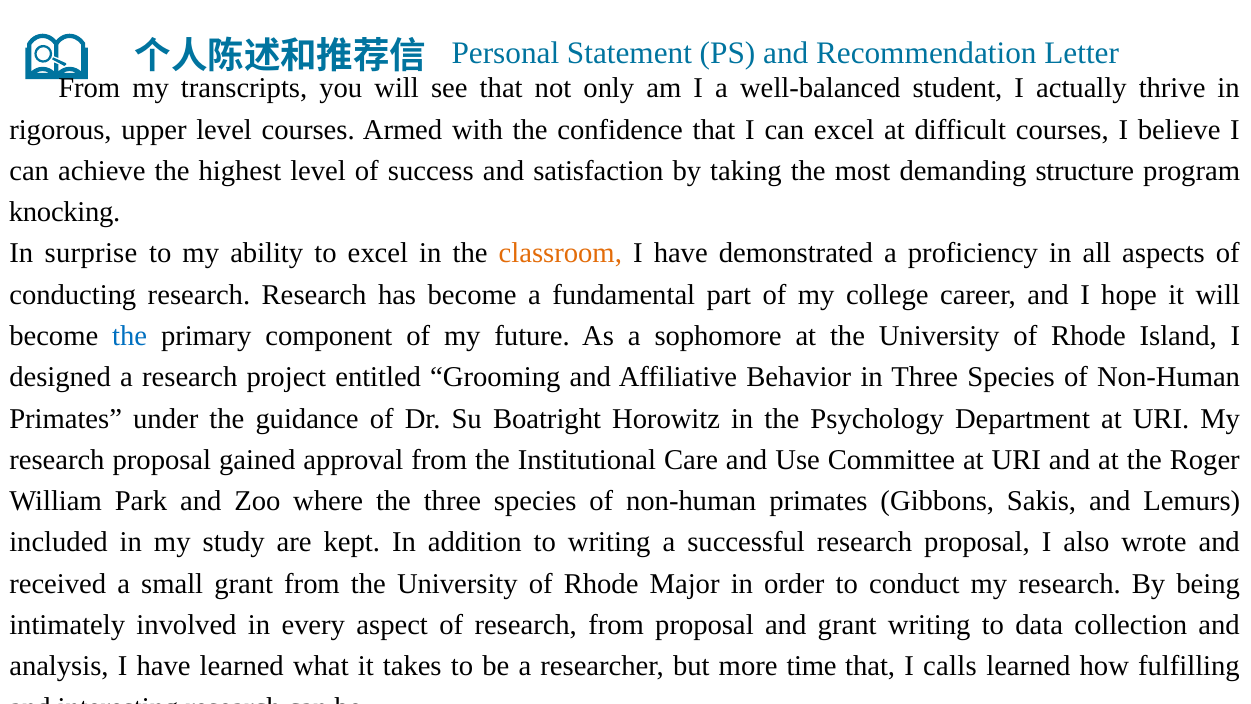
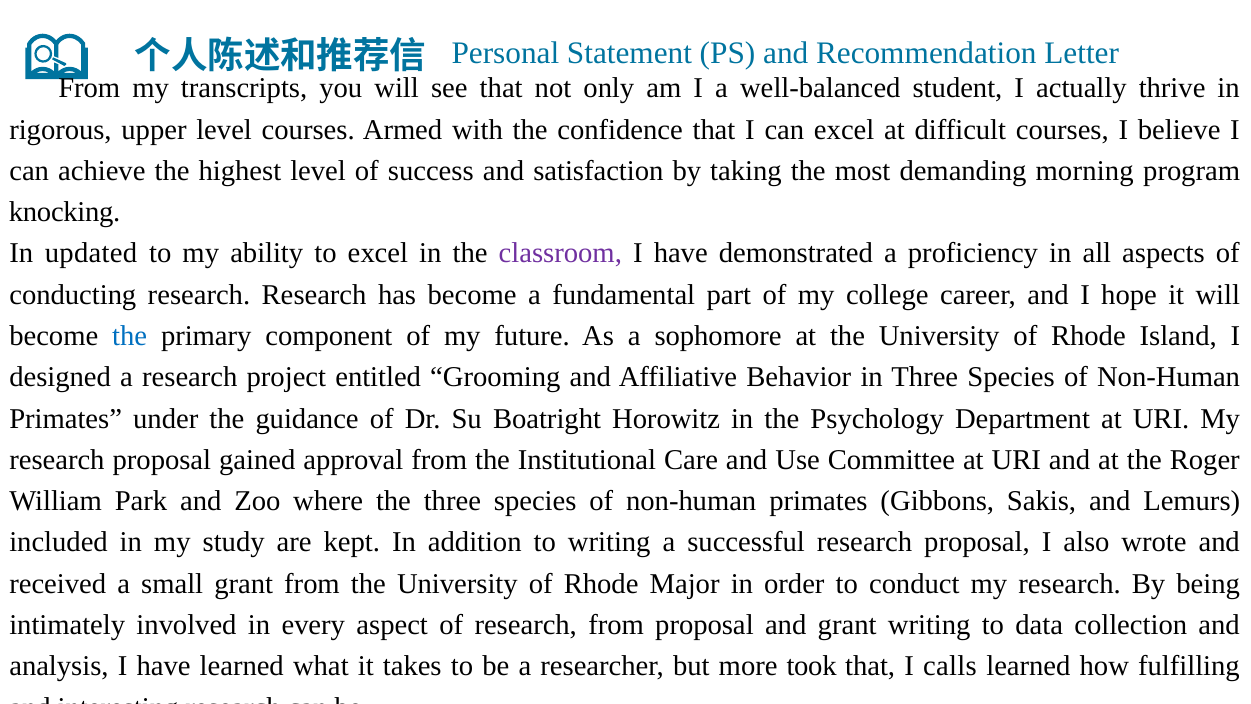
structure: structure -> morning
surprise: surprise -> updated
classroom colour: orange -> purple
time: time -> took
